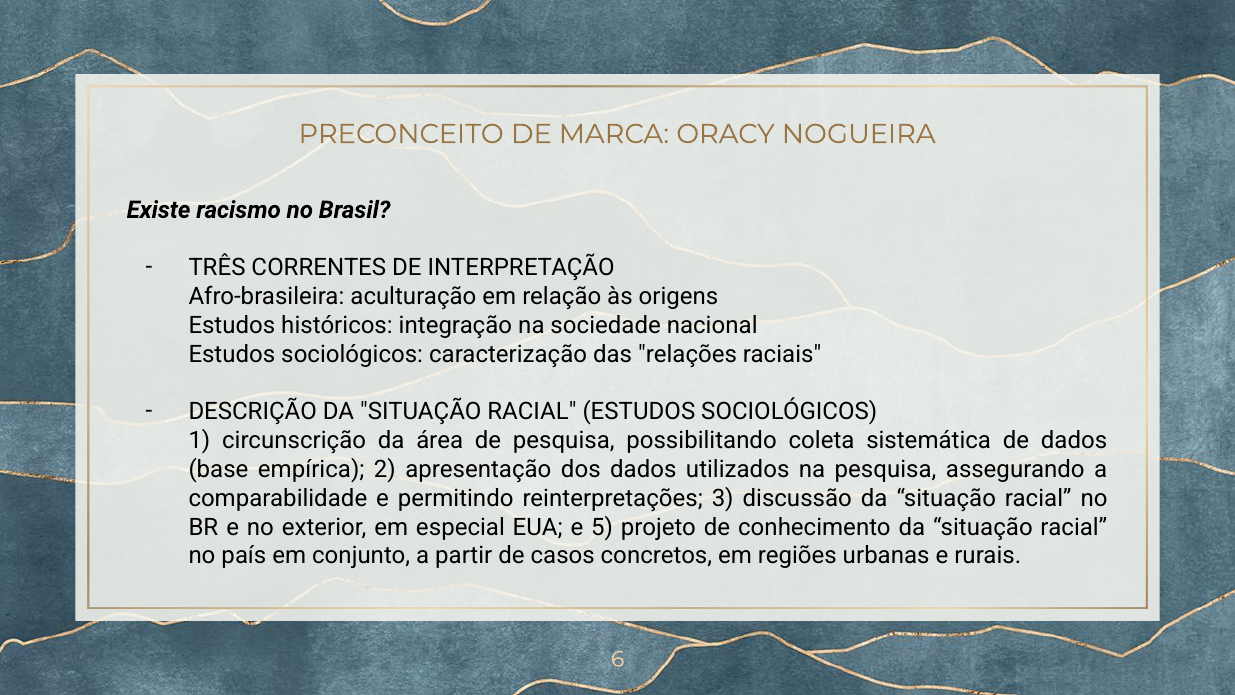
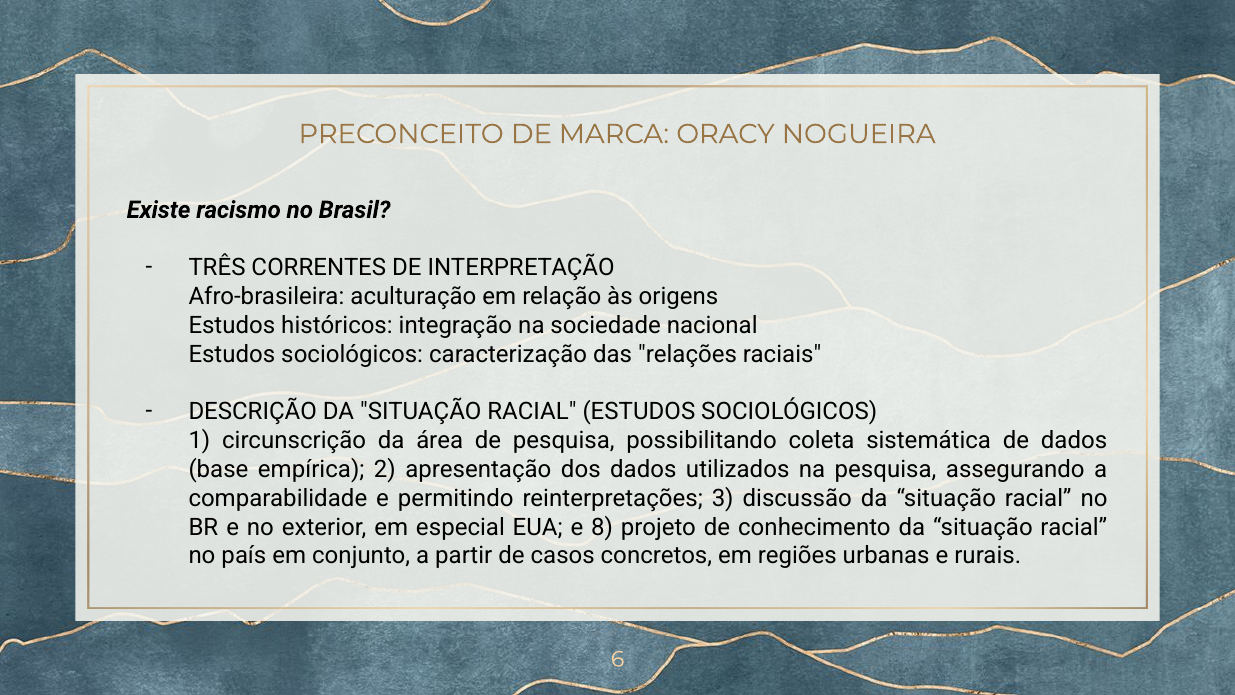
5: 5 -> 8
